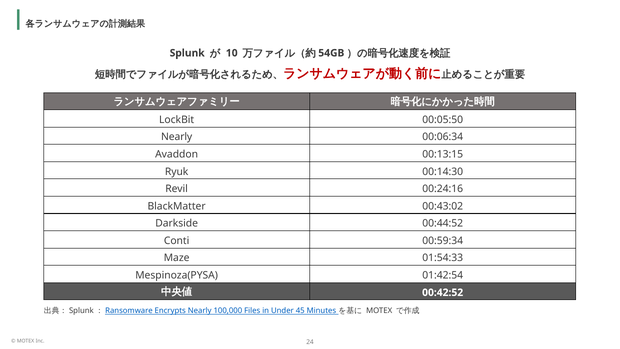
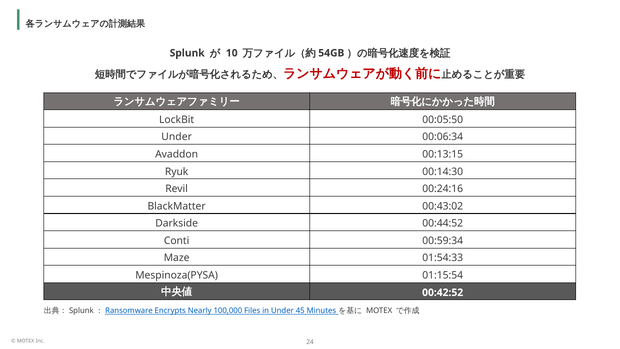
Nearly at (177, 137): Nearly -> Under
01:42:54: 01:42:54 -> 01:15:54
